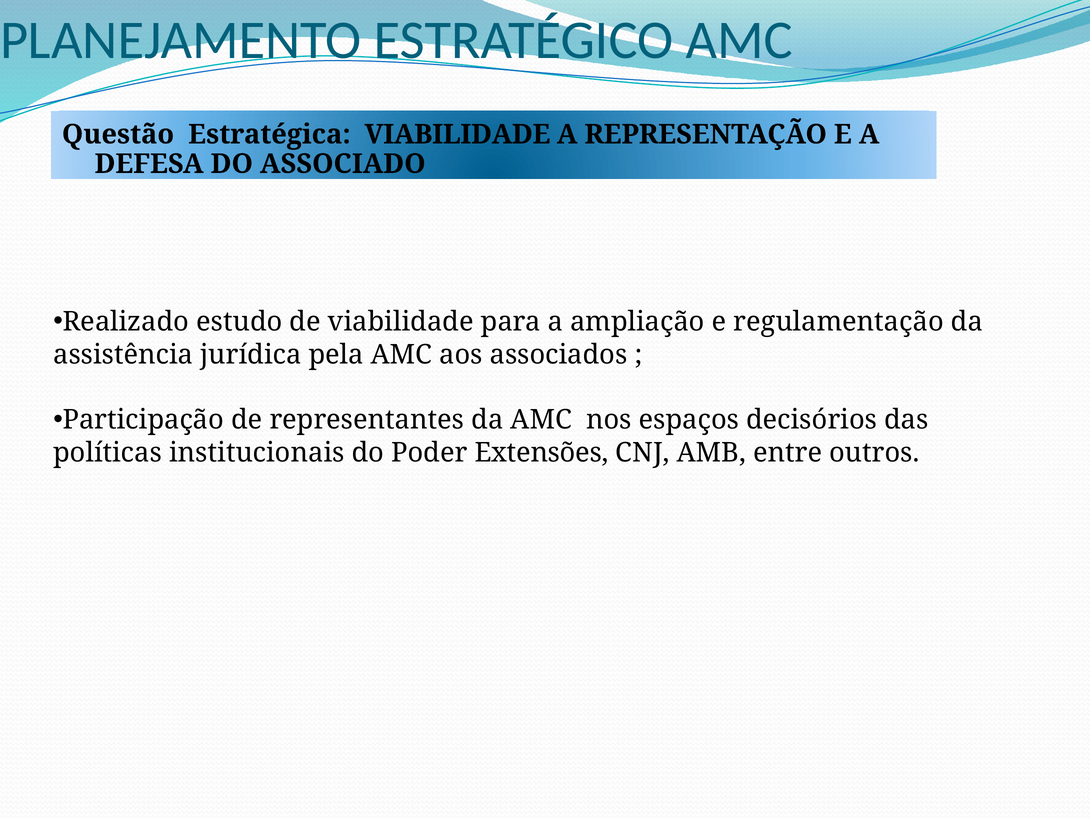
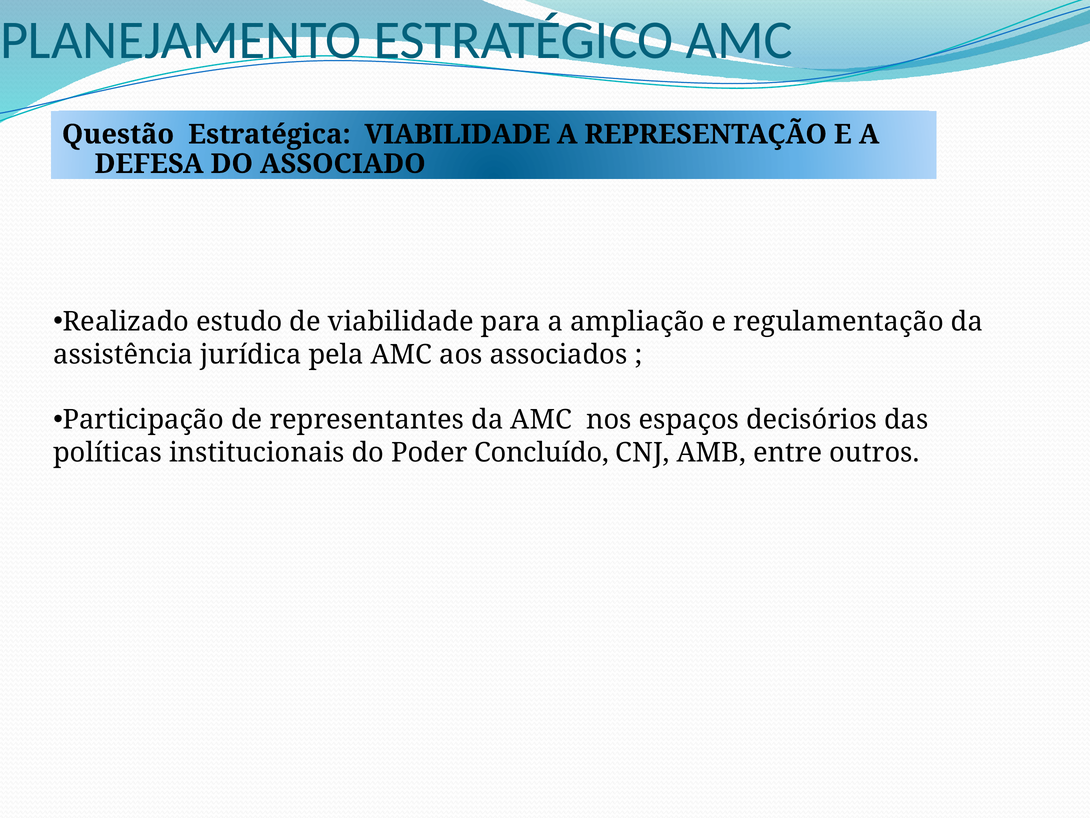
Extensões: Extensões -> Concluído
